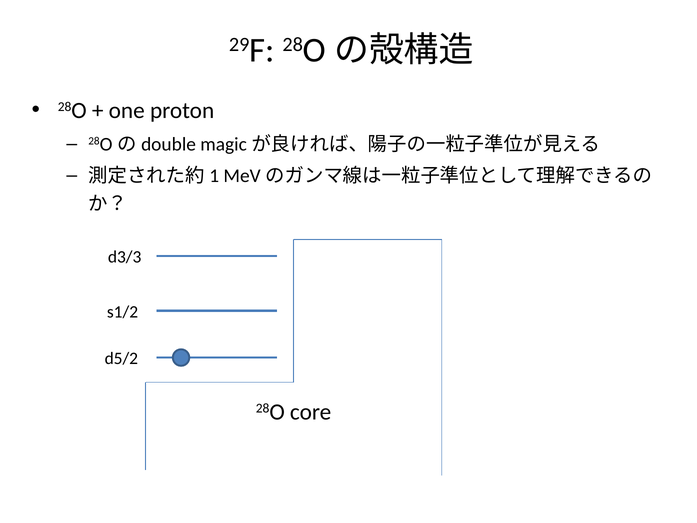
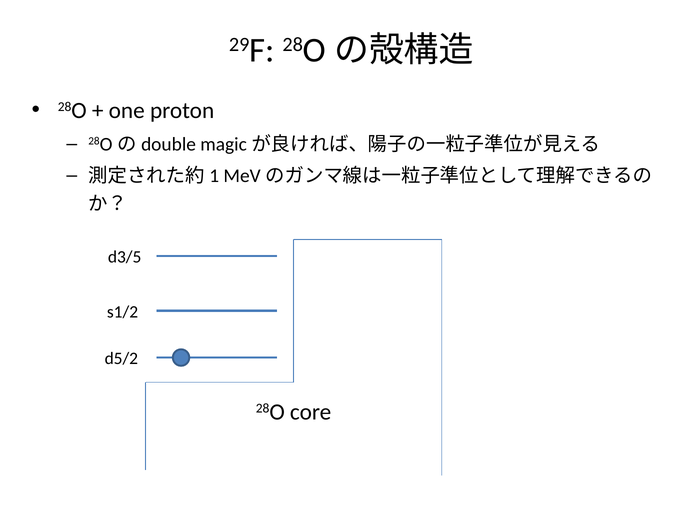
d3/3: d3/3 -> d3/5
